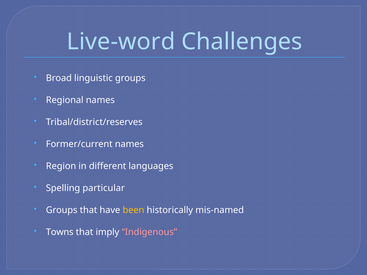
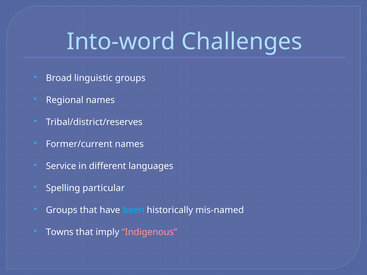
Live-word: Live-word -> Into-word
Region: Region -> Service
been colour: yellow -> light blue
